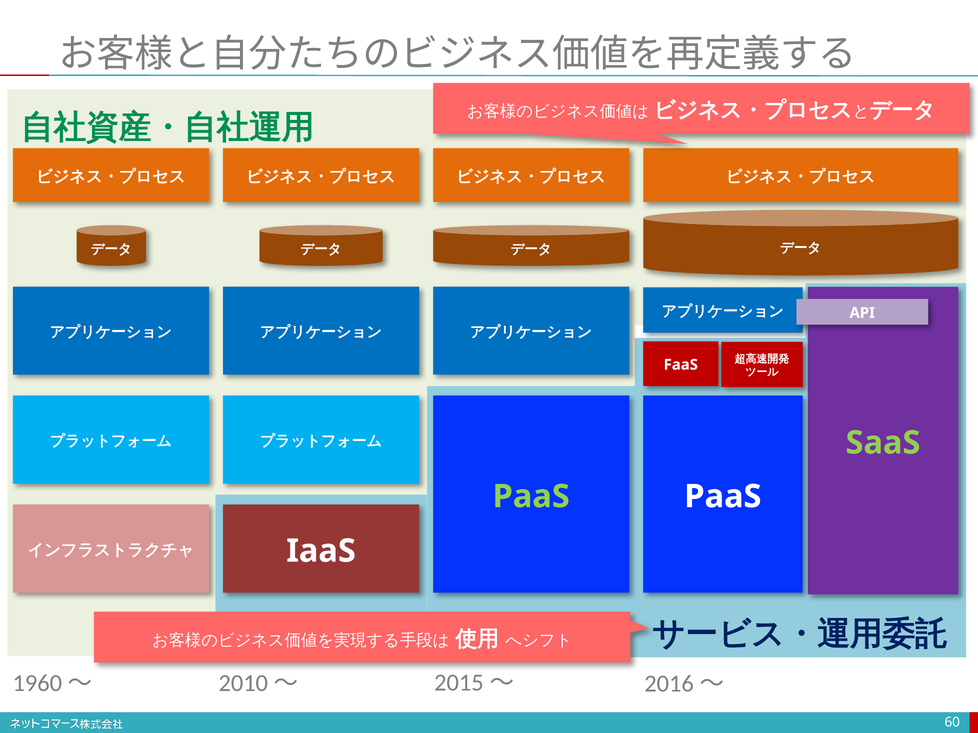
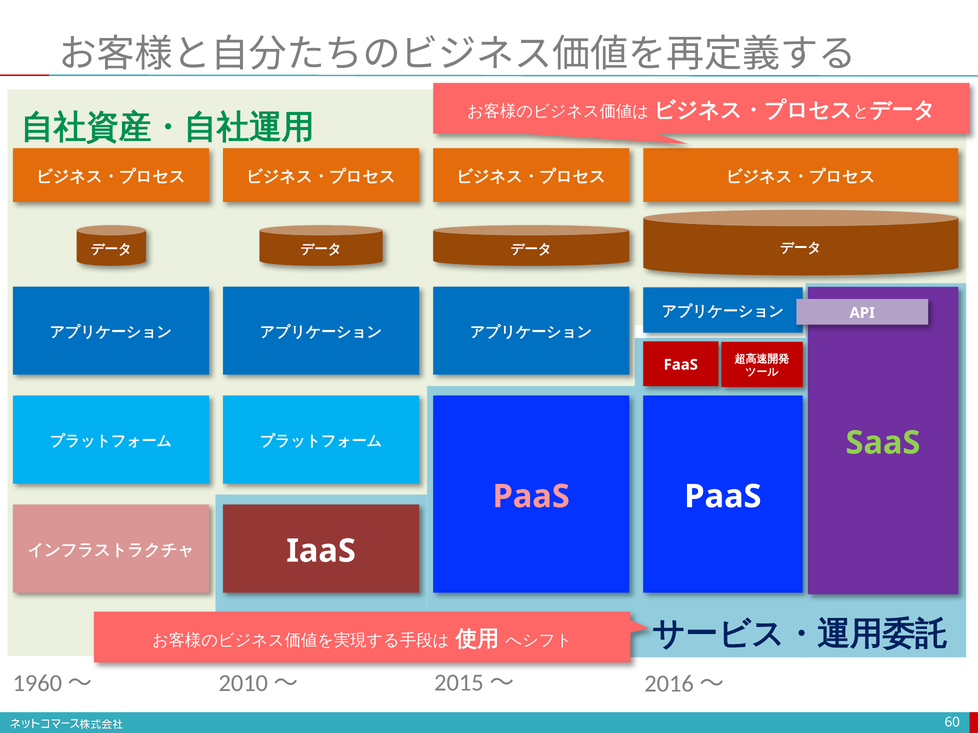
PaaS at (531, 497) colour: light green -> pink
